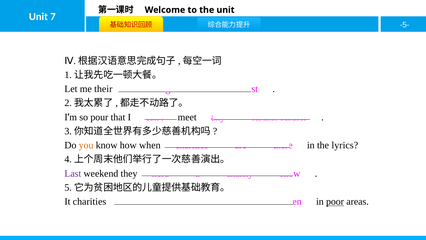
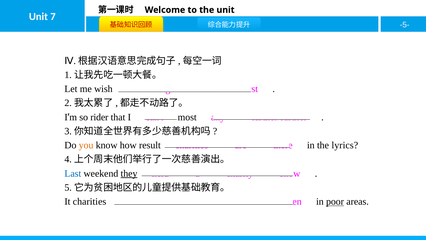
their: their -> wish
pour: pour -> rider
meet: meet -> most
when: when -> result
Last colour: purple -> blue
they underline: none -> present
